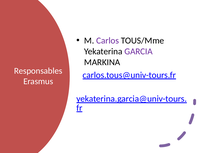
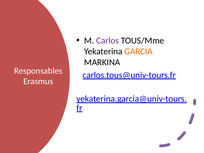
GARCIA colour: purple -> orange
